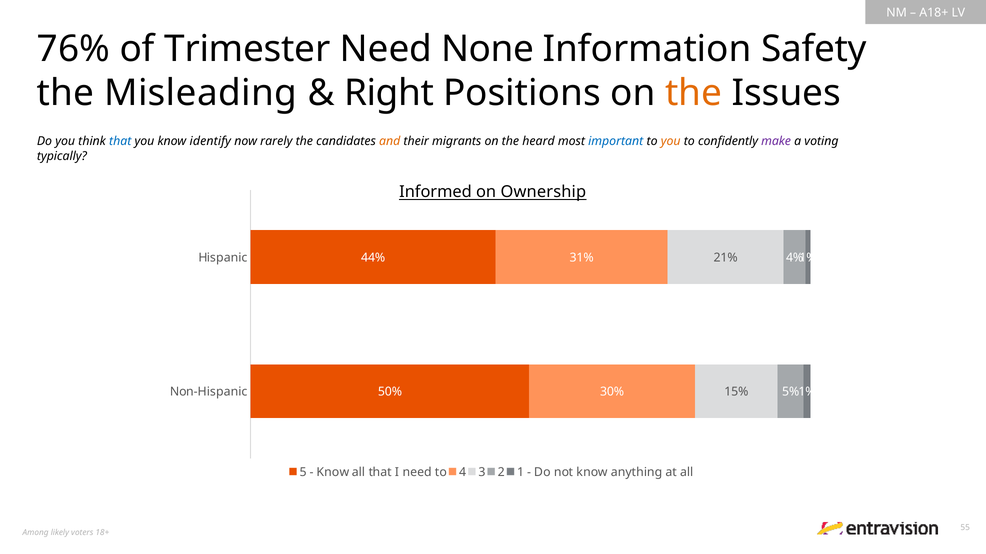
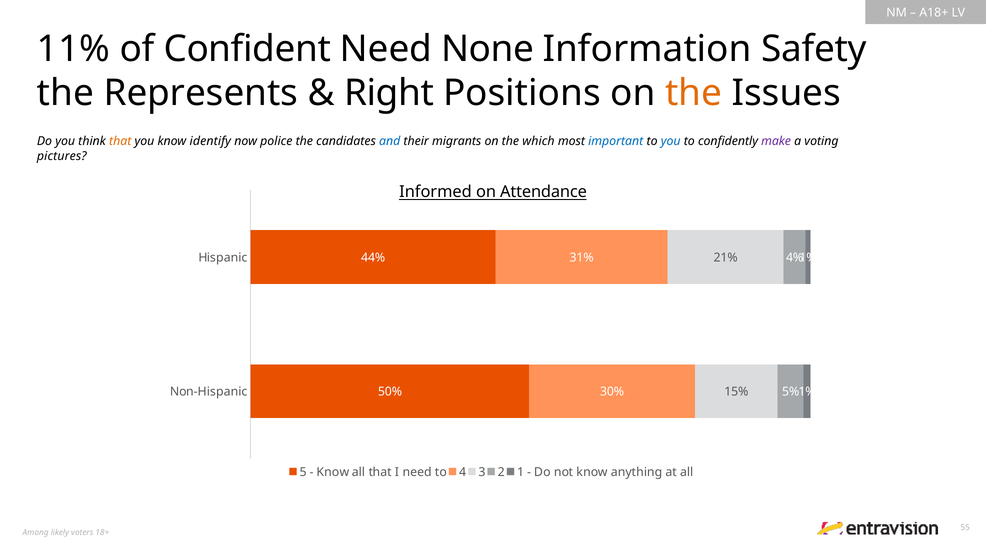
76%: 76% -> 11%
Trimester: Trimester -> Confident
Misleading: Misleading -> Represents
that at (120, 141) colour: blue -> orange
rarely: rarely -> police
and colour: orange -> blue
heard: heard -> which
you at (671, 141) colour: orange -> blue
typically: typically -> pictures
Ownership: Ownership -> Attendance
